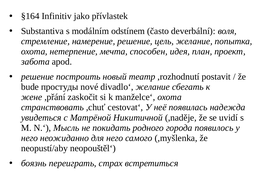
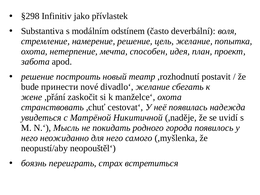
§164: §164 -> §298
простуды: простуды -> принести
